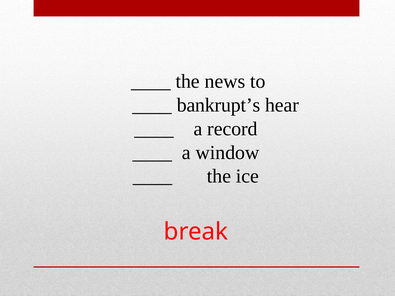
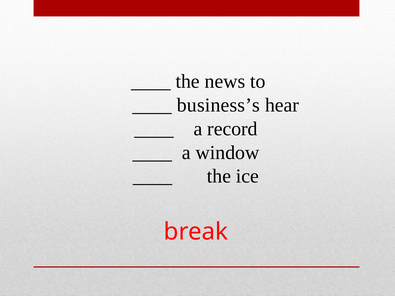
bankrupt’s: bankrupt’s -> business’s
